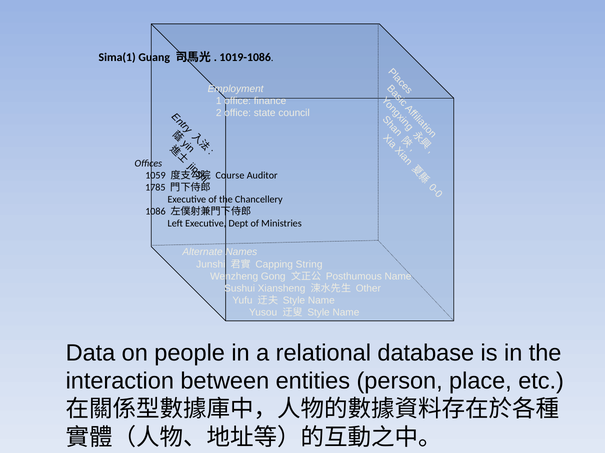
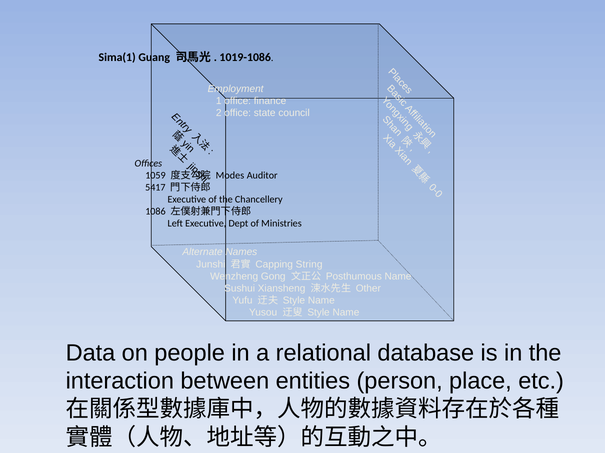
Course: Course -> Modes
1785: 1785 -> 5417
